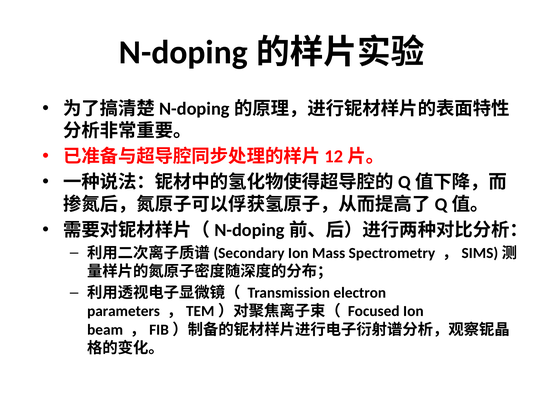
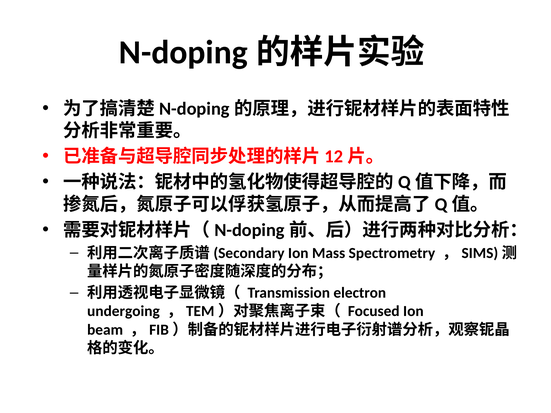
parameters: parameters -> undergoing
